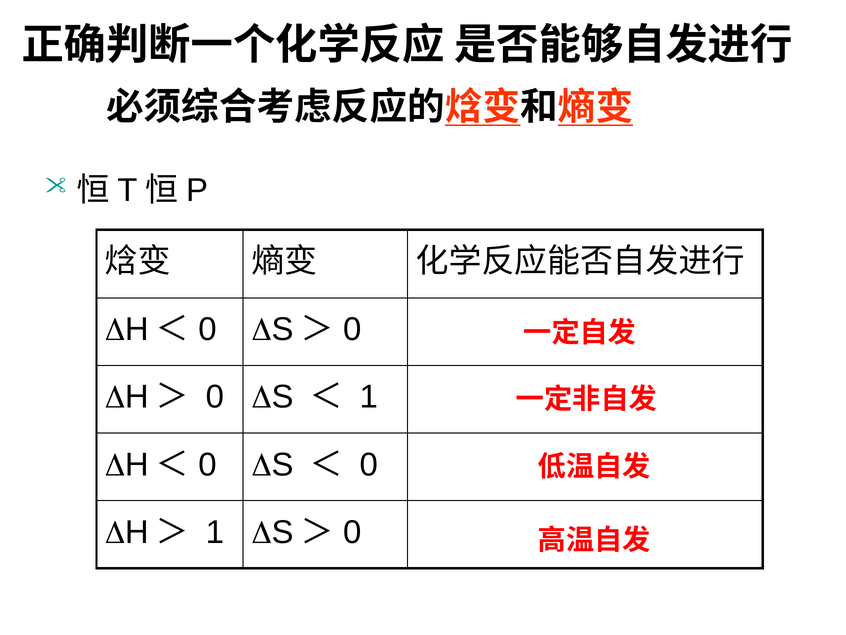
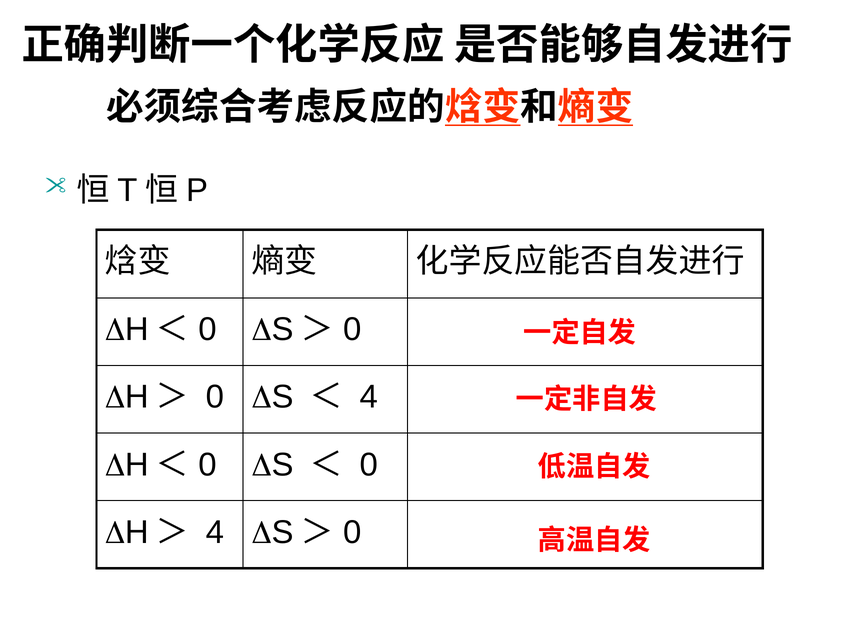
1 at (369, 397): 1 -> 4
1 at (215, 532): 1 -> 4
